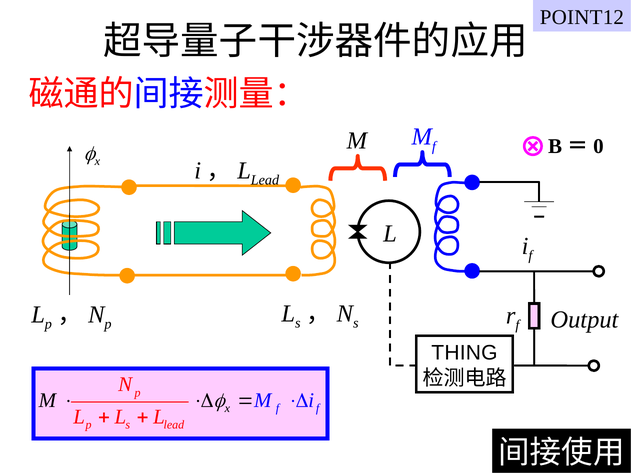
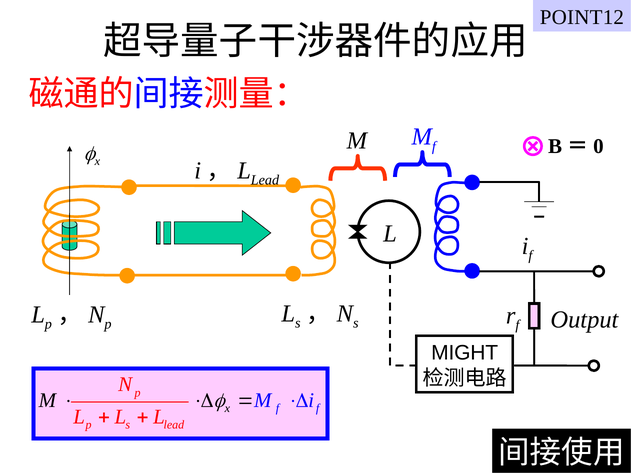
THING: THING -> MIGHT
